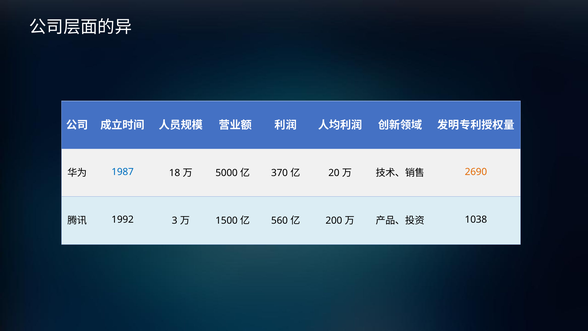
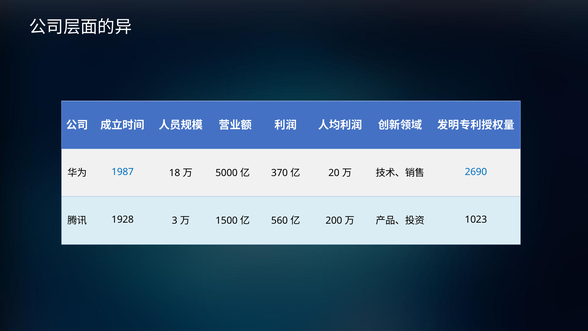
2690 colour: orange -> blue
1992: 1992 -> 1928
1038: 1038 -> 1023
